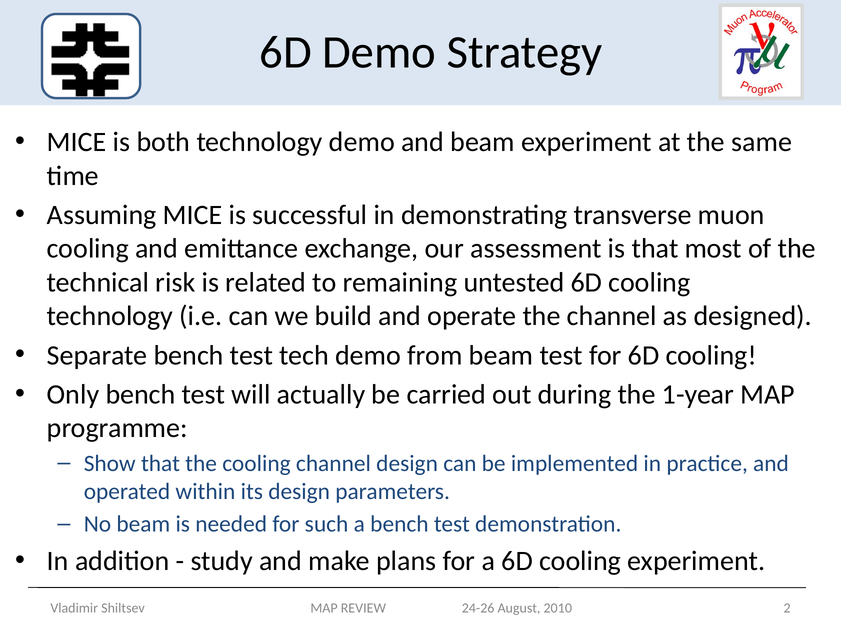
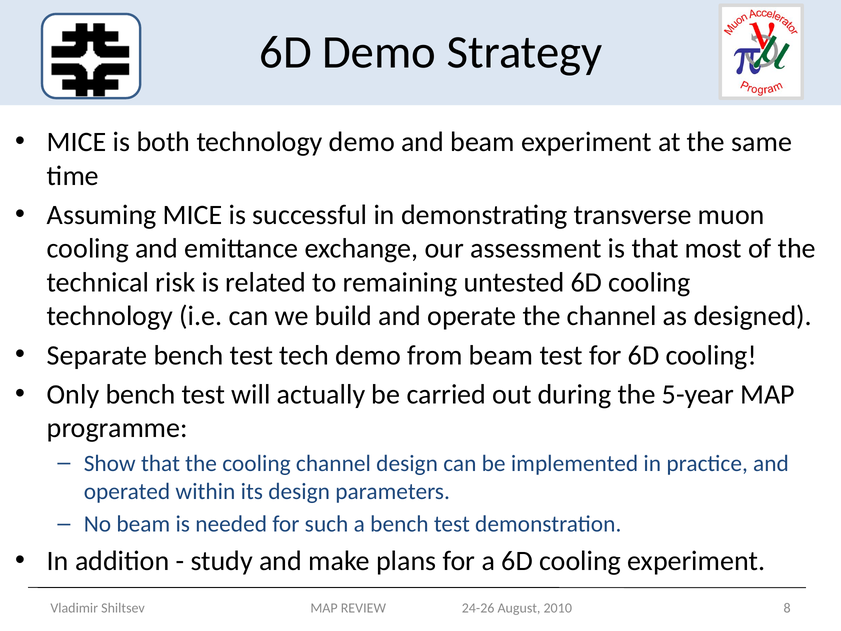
1-year: 1-year -> 5-year
2: 2 -> 8
